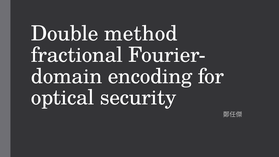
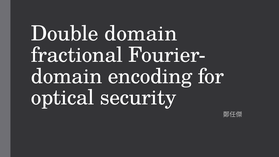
Double method: method -> domain
